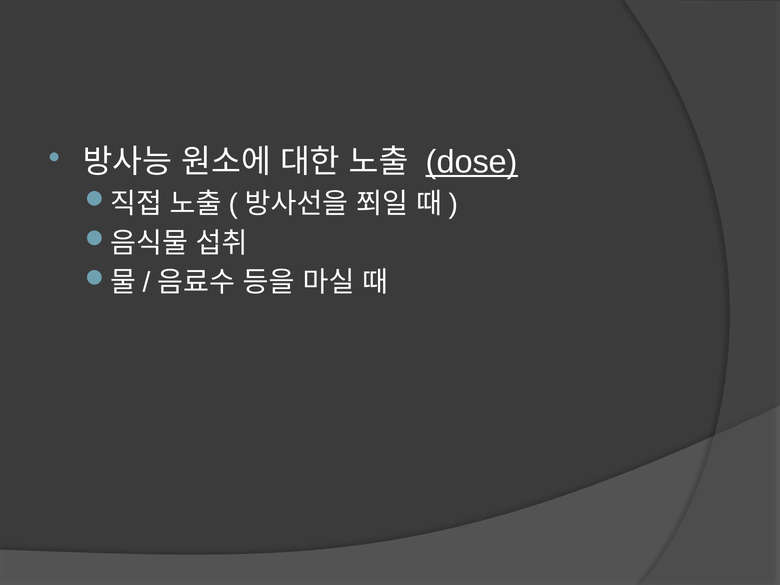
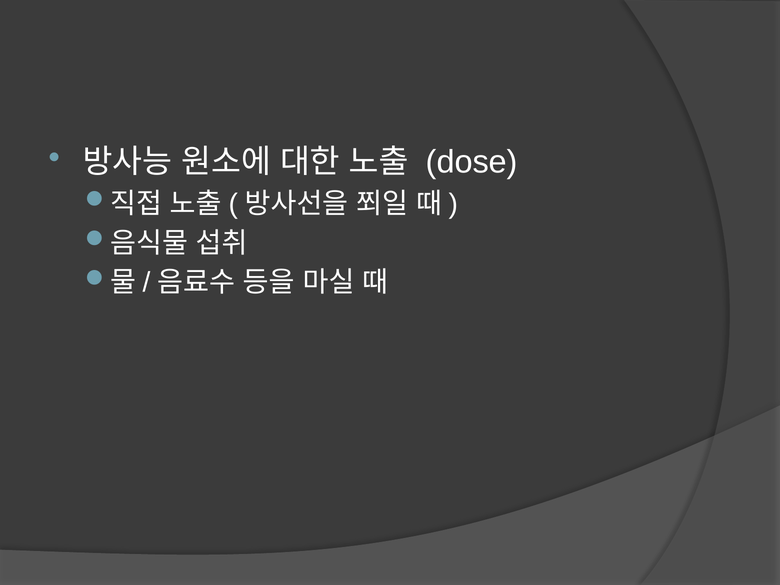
dose underline: present -> none
